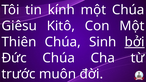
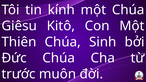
bởi underline: present -> none
